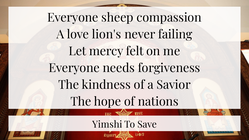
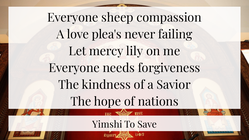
lion's: lion's -> plea's
felt: felt -> lily
